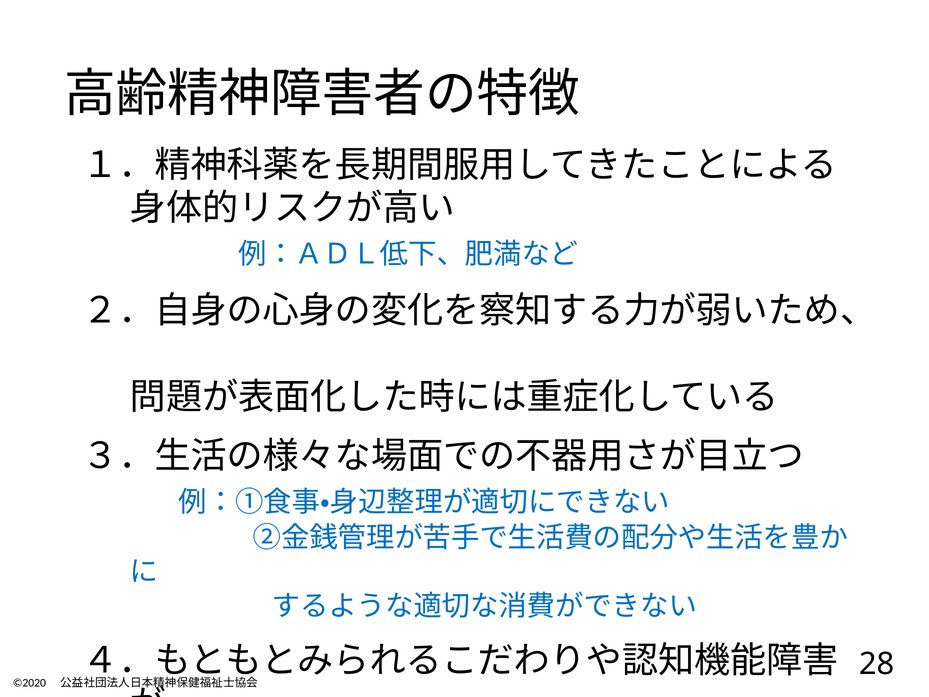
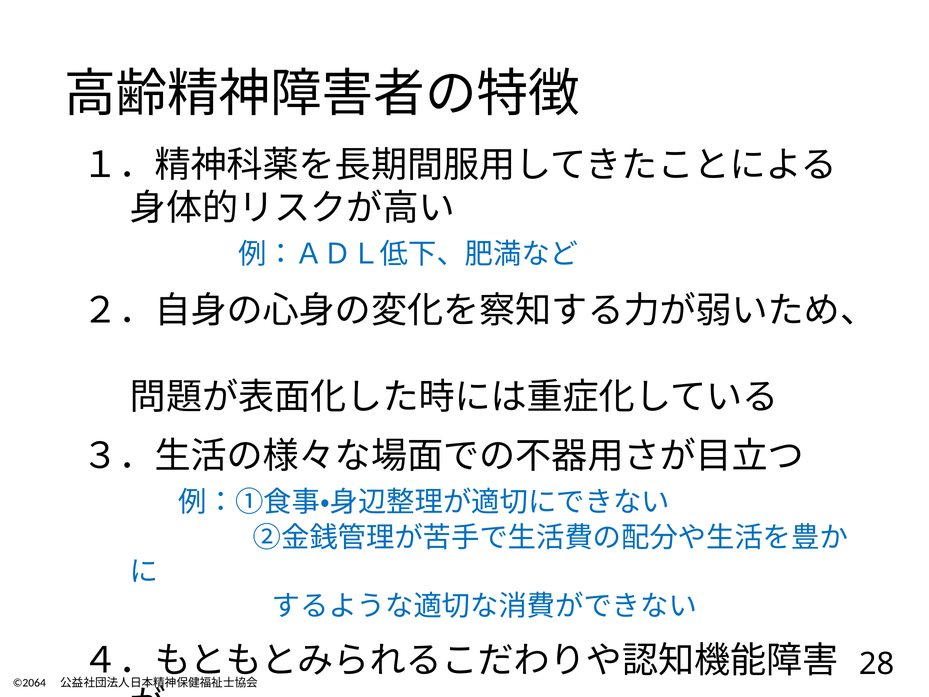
©2020: ©2020 -> ©2064
